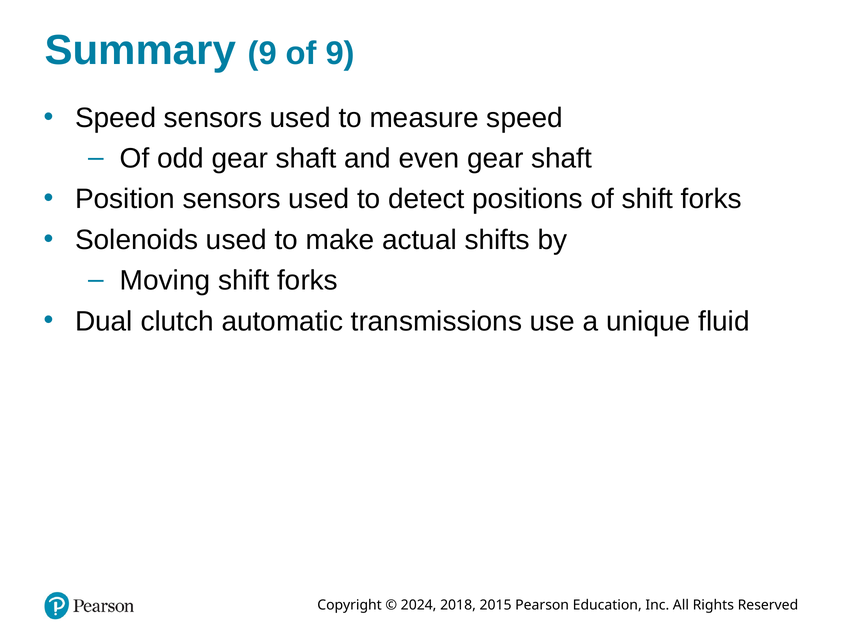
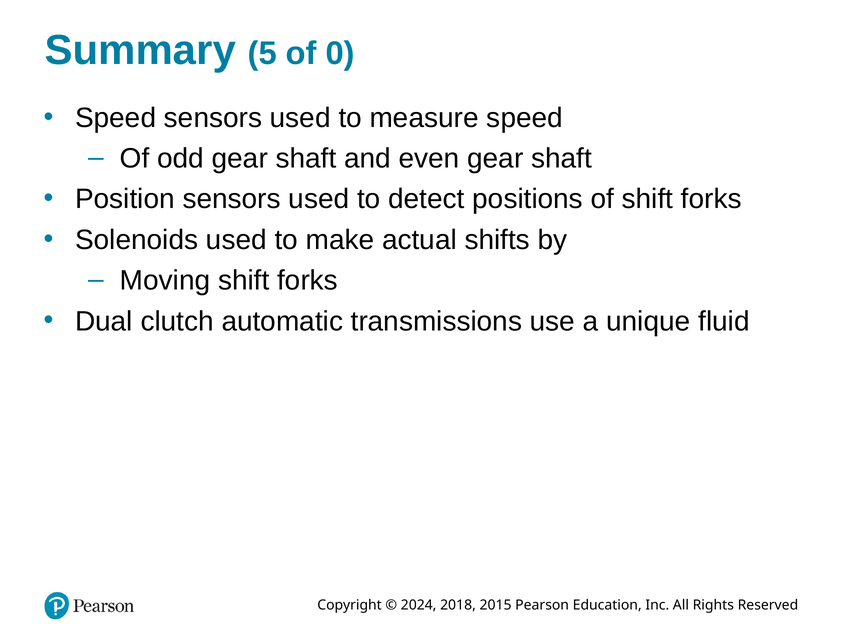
Summary 9: 9 -> 5
of 9: 9 -> 0
